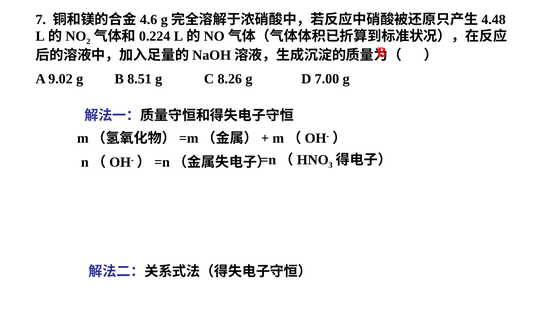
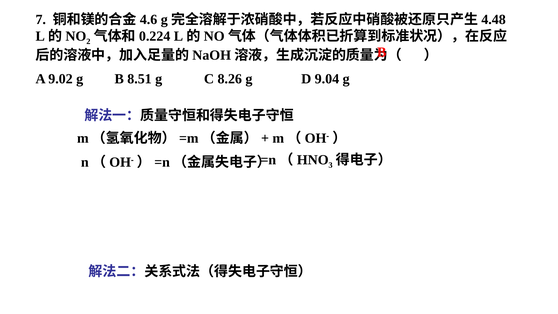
7.00: 7.00 -> 9.04
